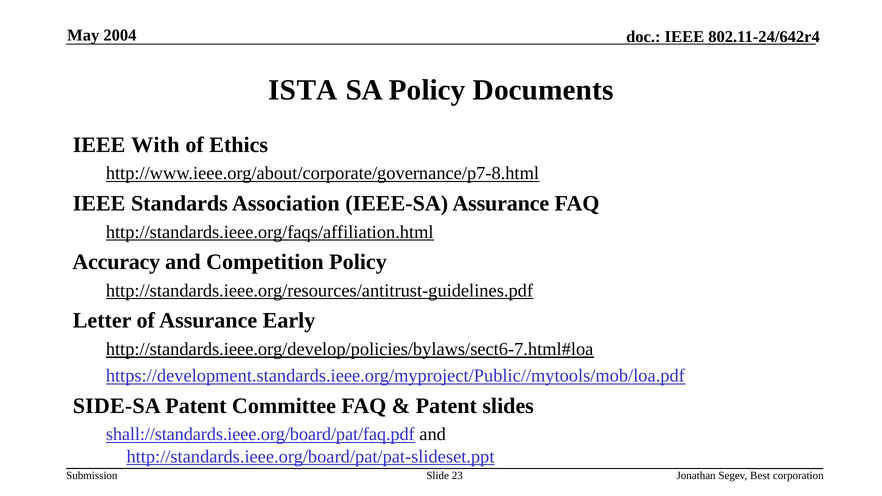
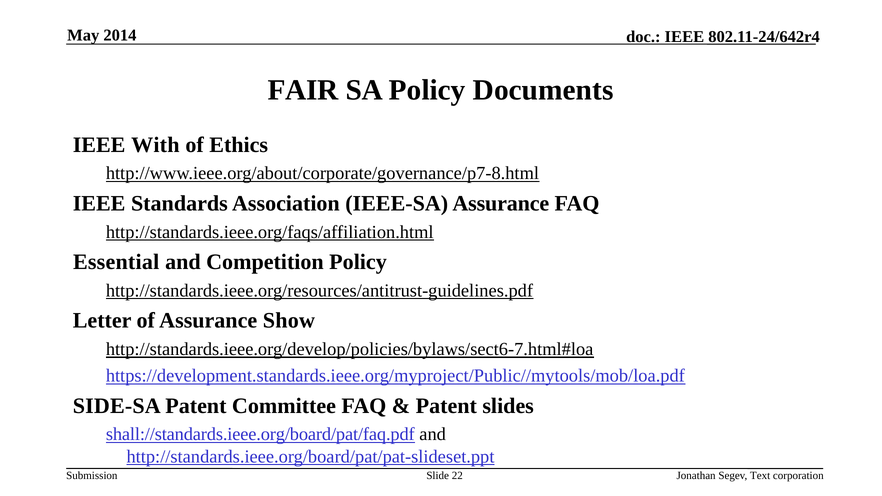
2004: 2004 -> 2014
ISTA: ISTA -> FAIR
Accuracy: Accuracy -> Essential
Early: Early -> Show
23: 23 -> 22
Best: Best -> Text
